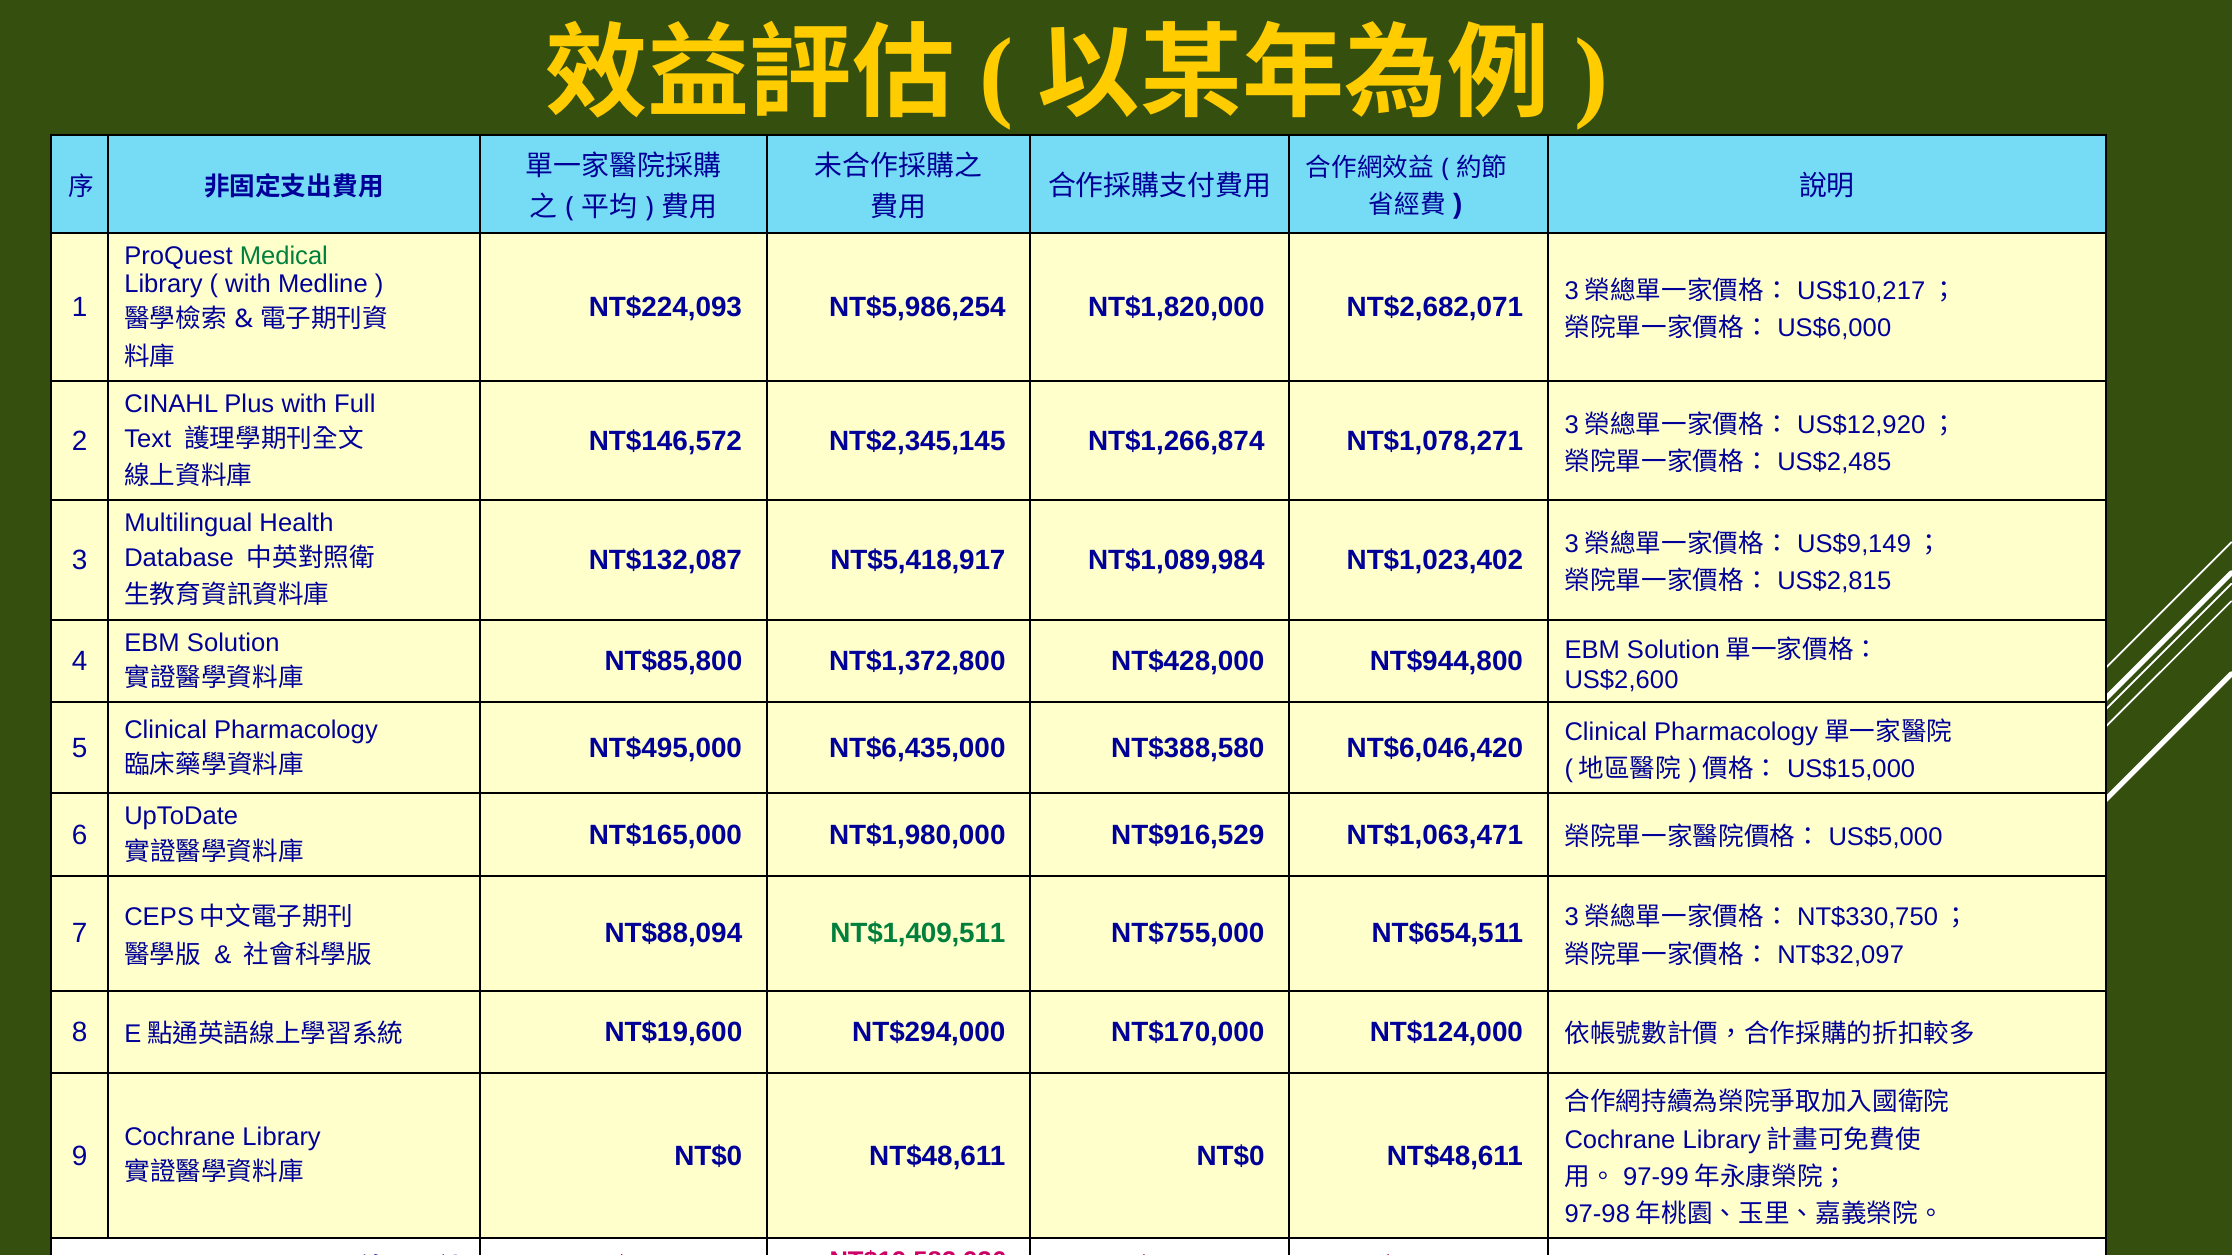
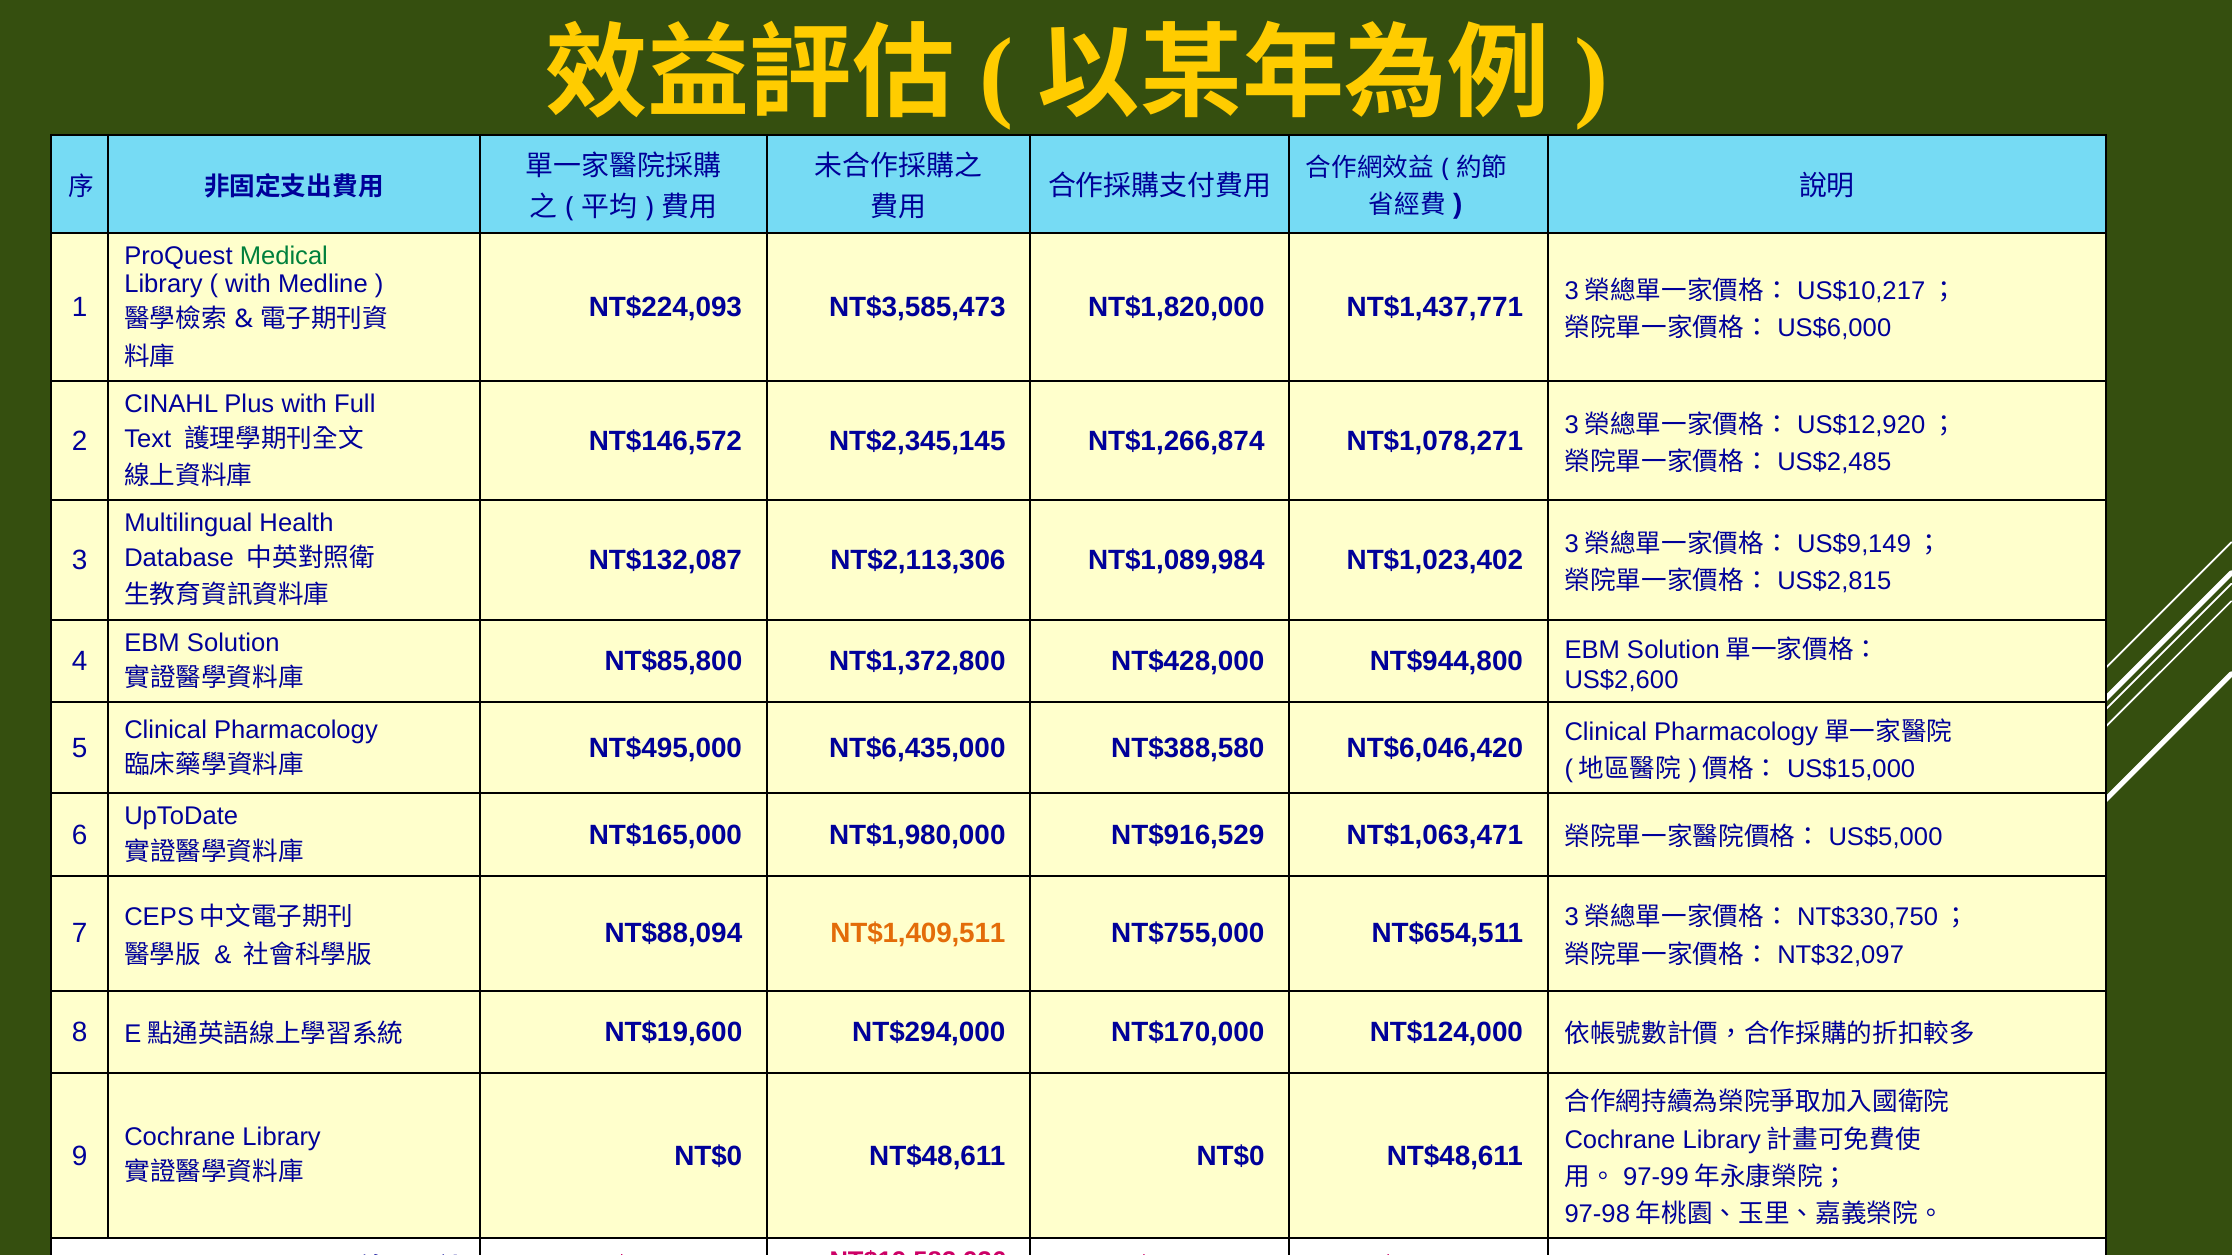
NT$5,986,254: NT$5,986,254 -> NT$3,585,473
NT$2,682,071: NT$2,682,071 -> NT$1,437,771
NT$5,418,917: NT$5,418,917 -> NT$2,113,306
NT$1,409,511 colour: green -> orange
